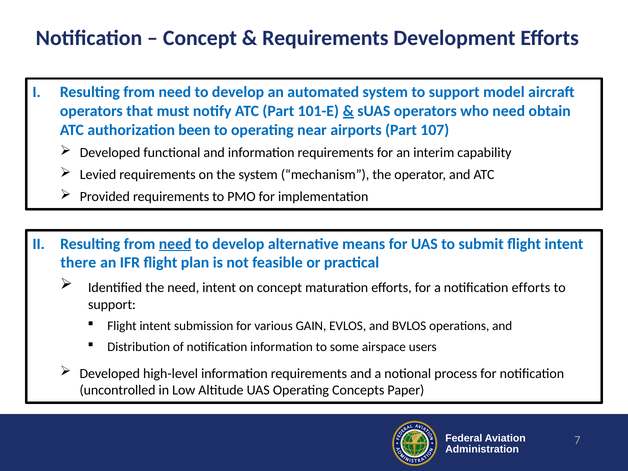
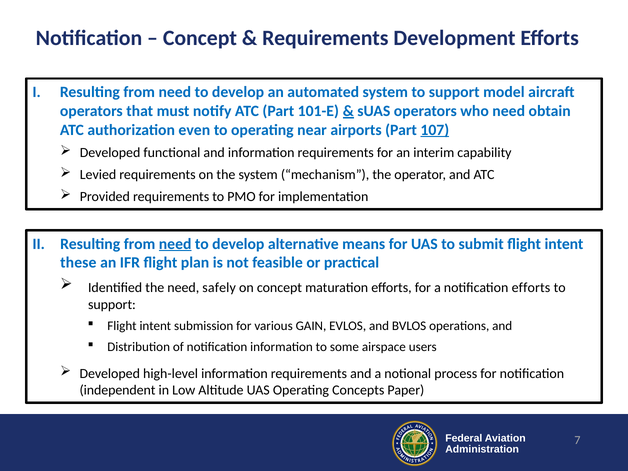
been: been -> even
107 underline: none -> present
there: there -> these
need intent: intent -> safely
uncontrolled: uncontrolled -> independent
